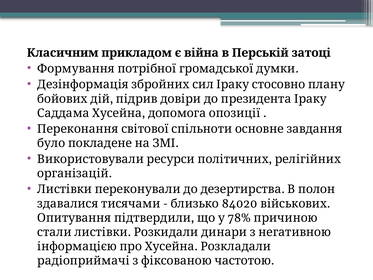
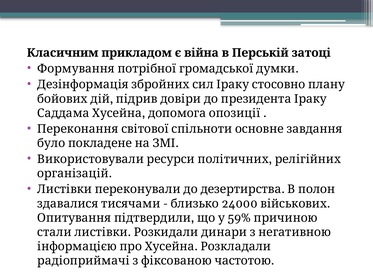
84020: 84020 -> 24000
78%: 78% -> 59%
